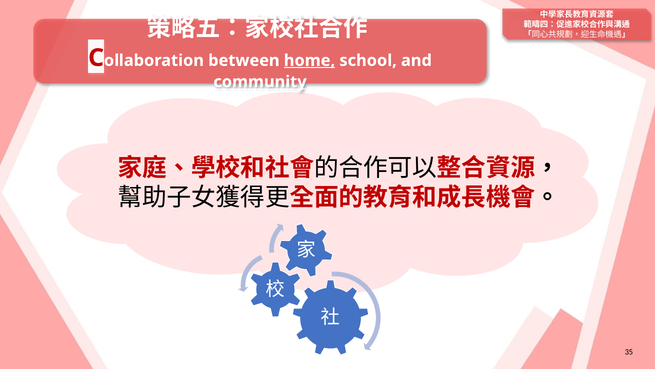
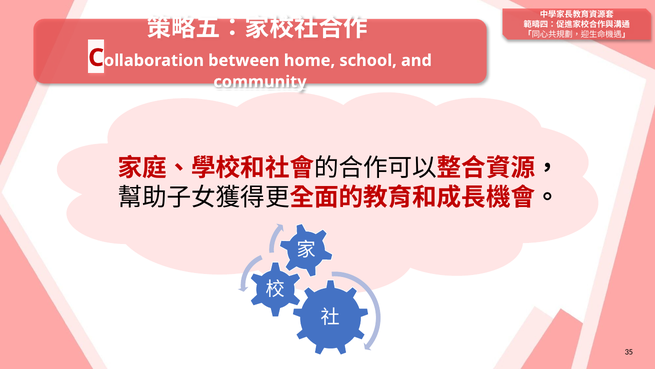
home underline: present -> none
